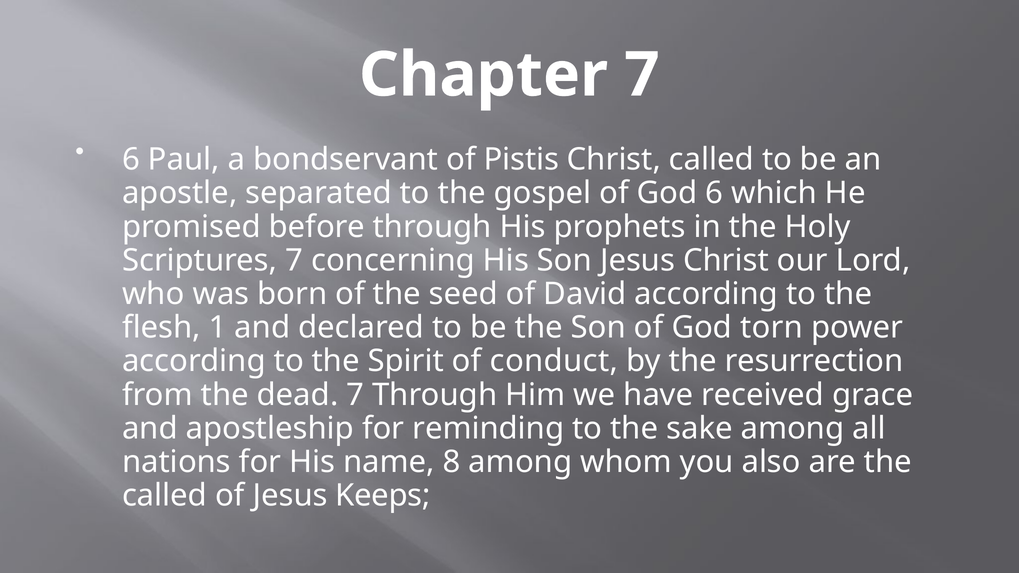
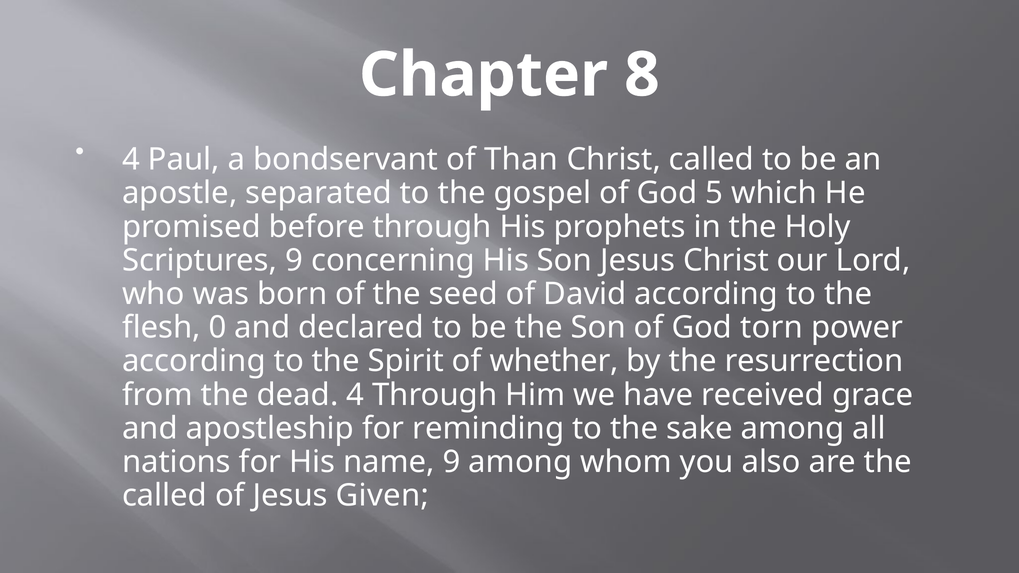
Chapter 7: 7 -> 8
6 at (131, 160): 6 -> 4
Pistis: Pistis -> Than
God 6: 6 -> 5
Scriptures 7: 7 -> 9
1: 1 -> 0
conduct: conduct -> whether
dead 7: 7 -> 4
name 8: 8 -> 9
Keeps: Keeps -> Given
